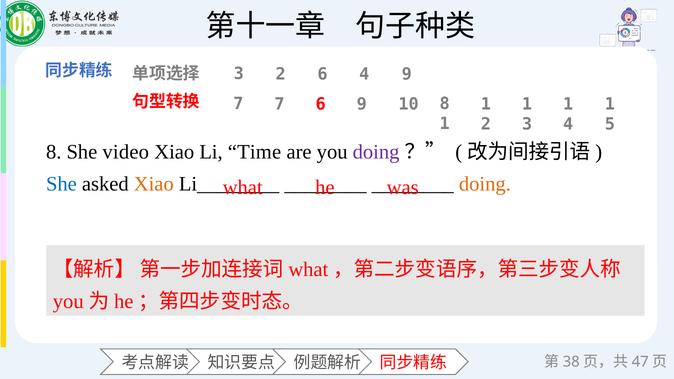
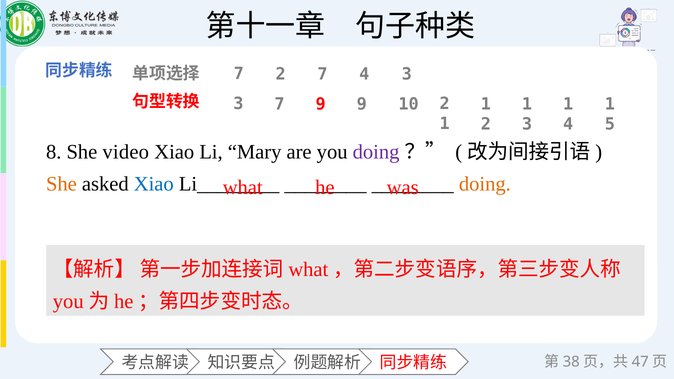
3 at (239, 74): 3 -> 7
2 6: 6 -> 7
4 9: 9 -> 3
7 at (238, 104): 7 -> 3
7 6: 6 -> 9
10 8: 8 -> 2
Time: Time -> Mary
She at (61, 184) colour: blue -> orange
Xiao at (154, 184) colour: orange -> blue
